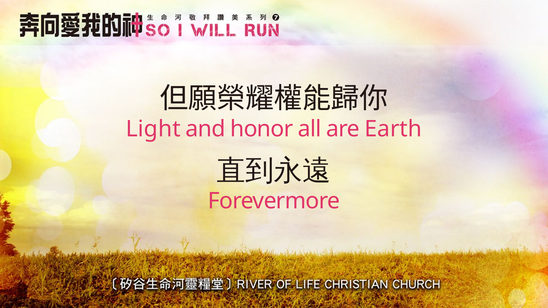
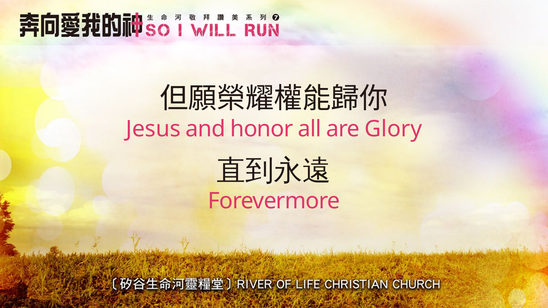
Light: Light -> Jesus
Earth: Earth -> Glory
